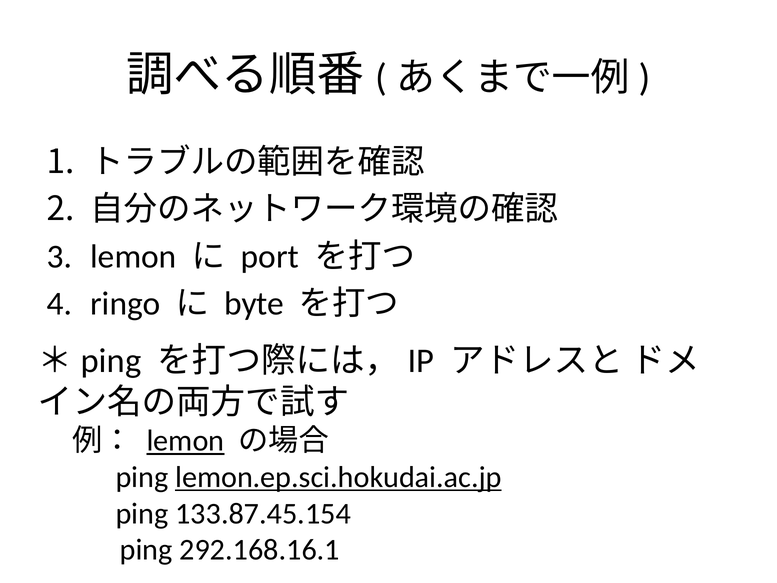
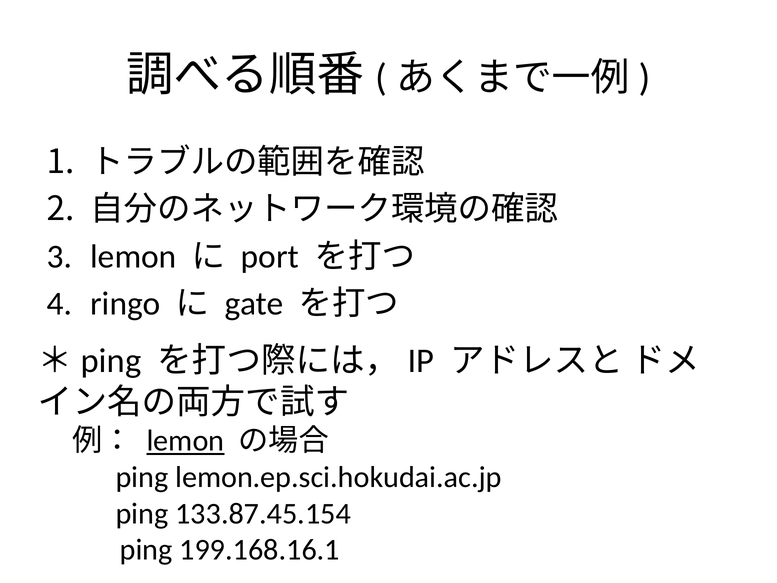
byte: byte -> gate
lemon.ep.sci.hokudai.ac.jp underline: present -> none
292.168.16.1: 292.168.16.1 -> 199.168.16.1
